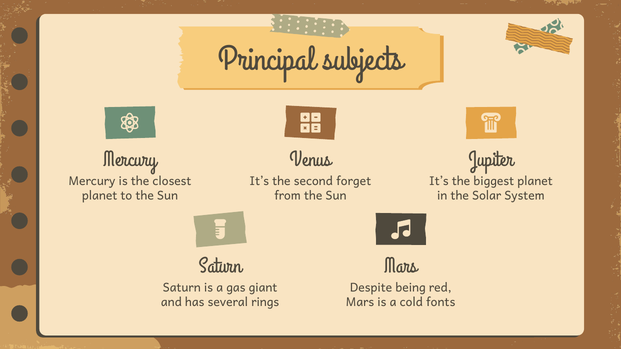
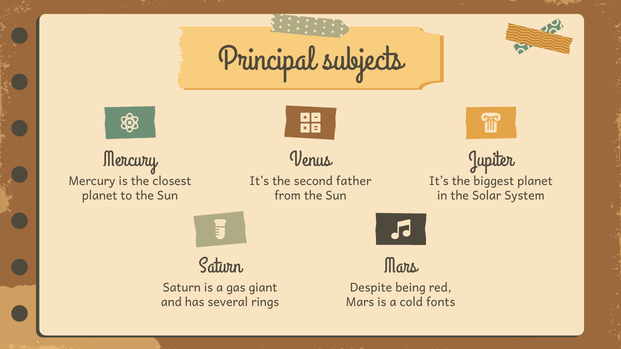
forget: forget -> father
